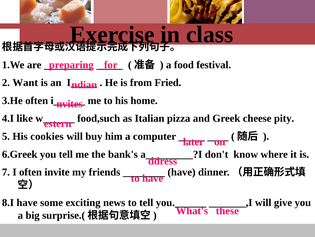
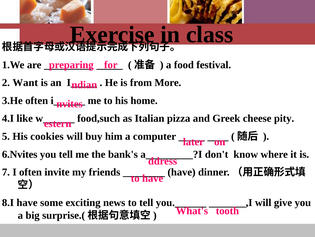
Fried: Fried -> More
6.Greek: 6.Greek -> 6.Nvites
these: these -> tooth
